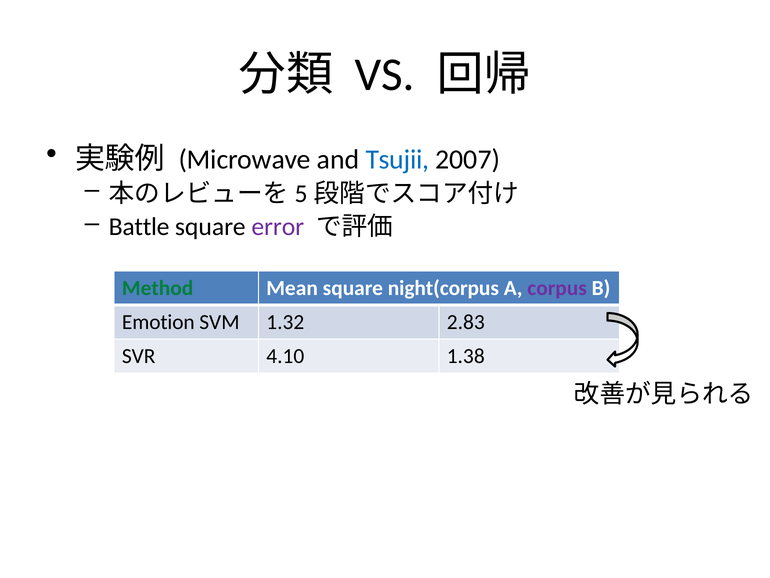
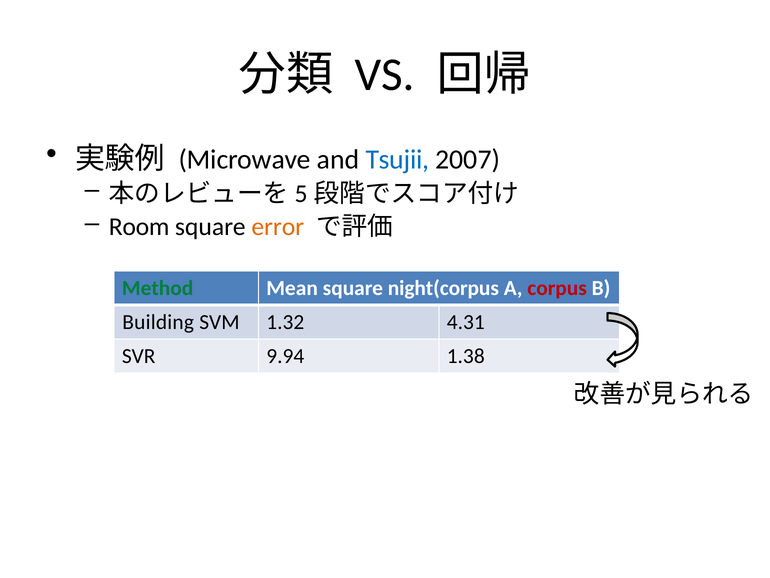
Battle: Battle -> Room
error colour: purple -> orange
corpus colour: purple -> red
Emotion: Emotion -> Building
2.83: 2.83 -> 4.31
4.10: 4.10 -> 9.94
